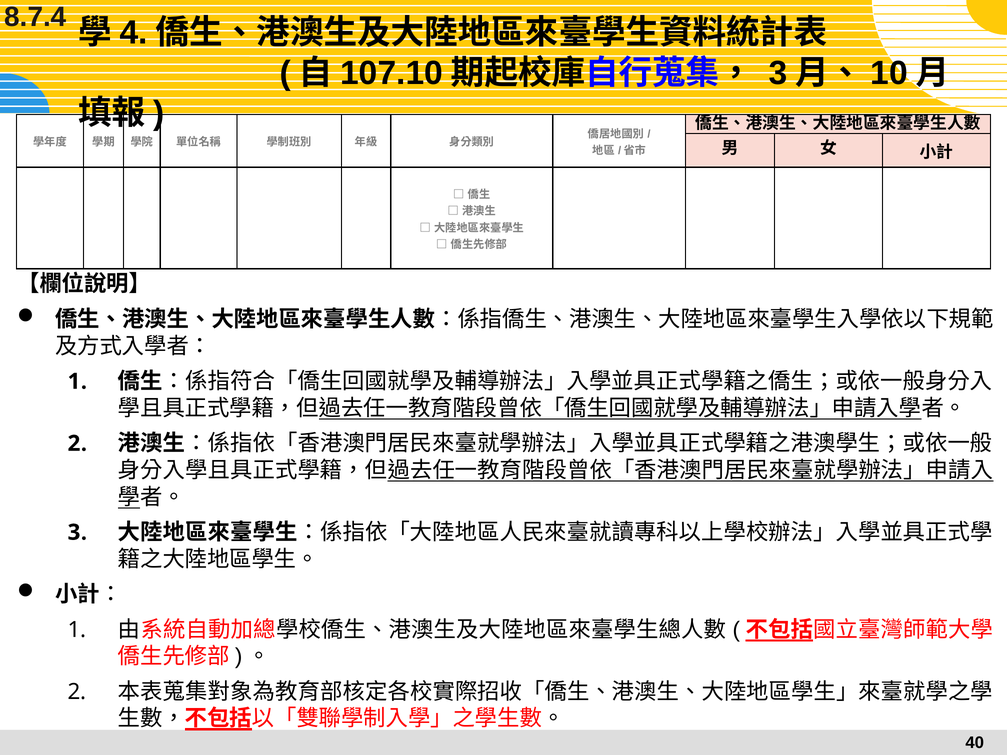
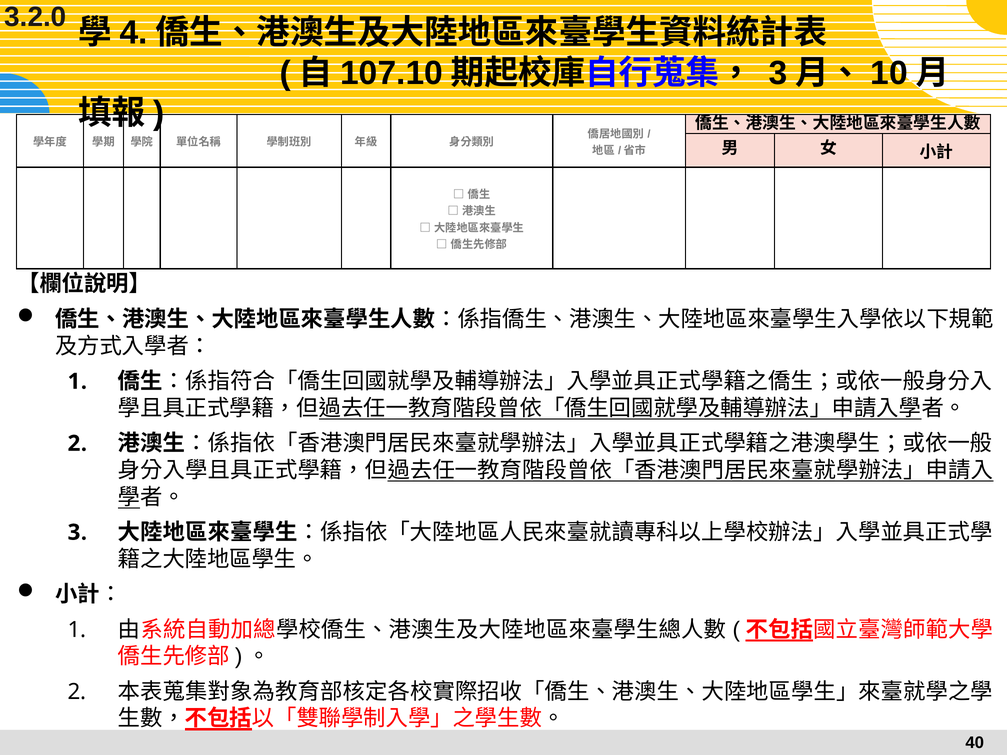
8.7.4: 8.7.4 -> 3.2.0
